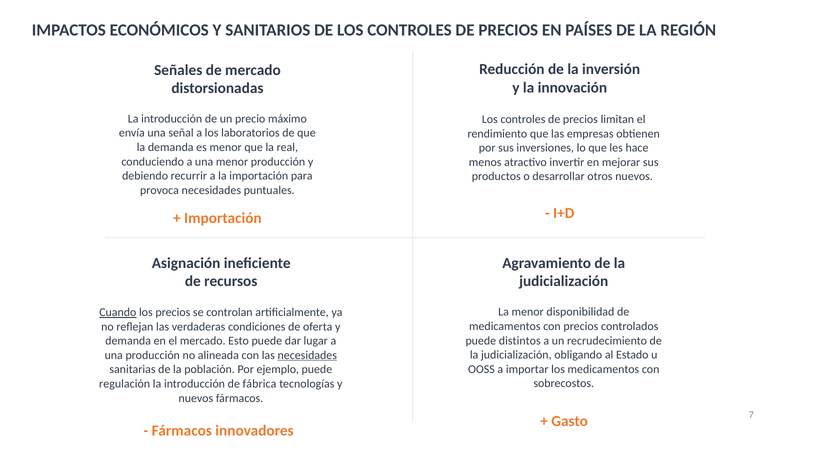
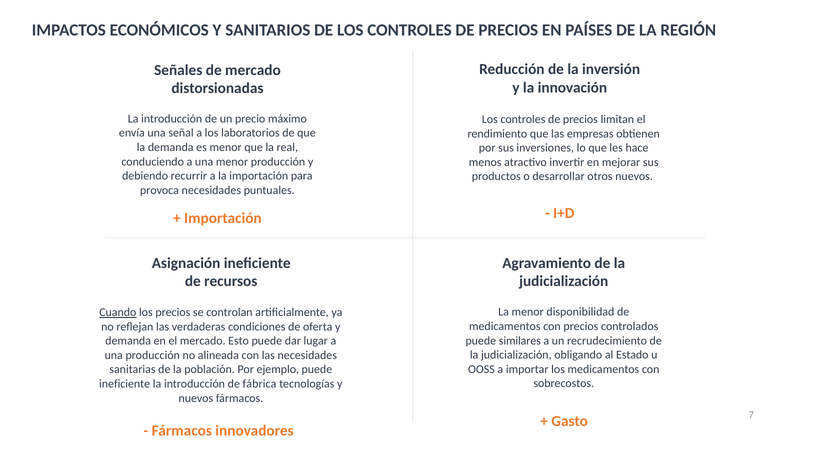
distintos: distintos -> similares
necesidades at (307, 355) underline: present -> none
regulación at (125, 384): regulación -> ineficiente
